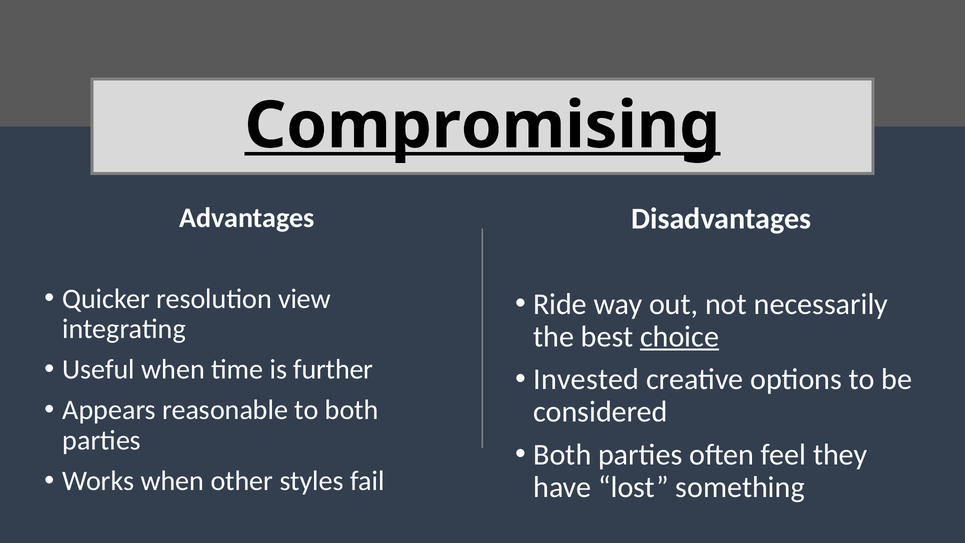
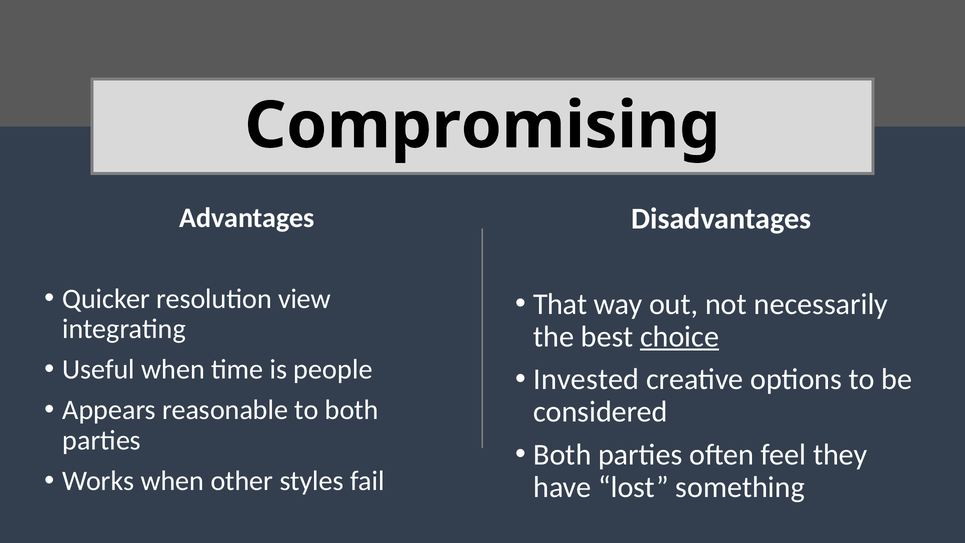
Compromising underline: present -> none
Ride: Ride -> That
further: further -> people
